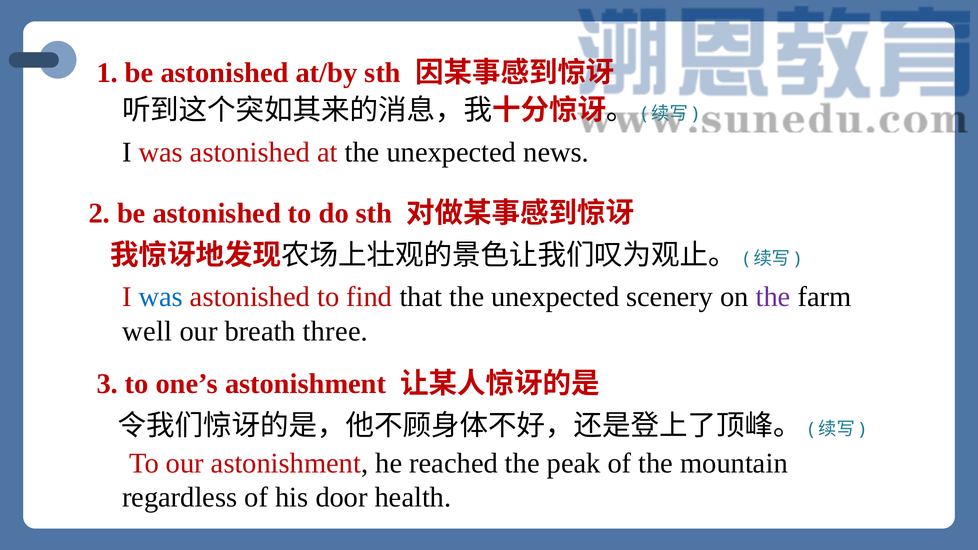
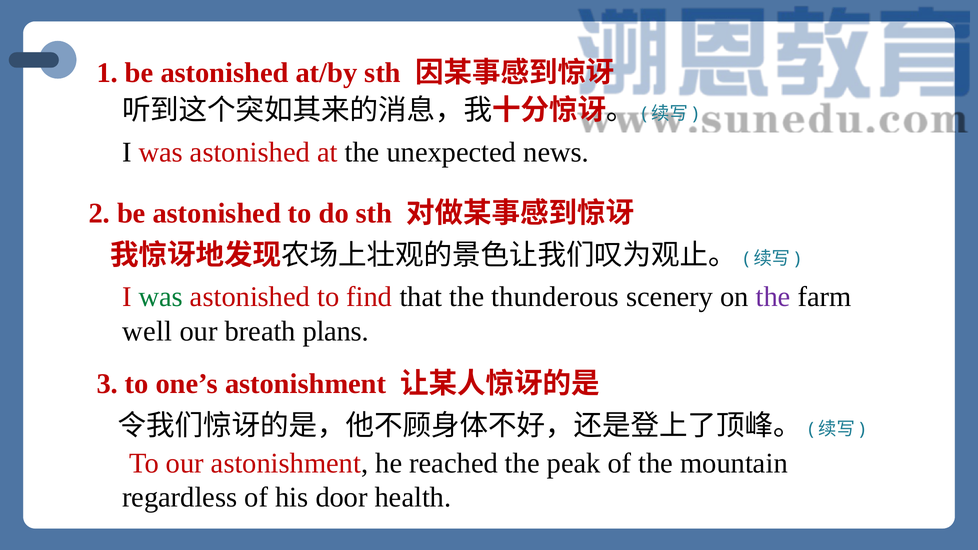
was at (161, 297) colour: blue -> green
that the unexpected: unexpected -> thunderous
three: three -> plans
